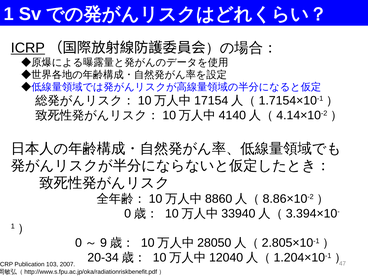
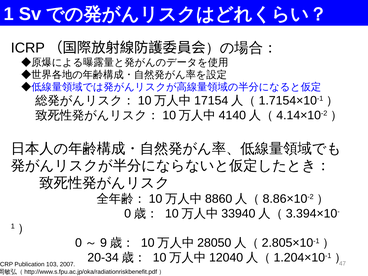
ICRP at (28, 48) underline: present -> none
